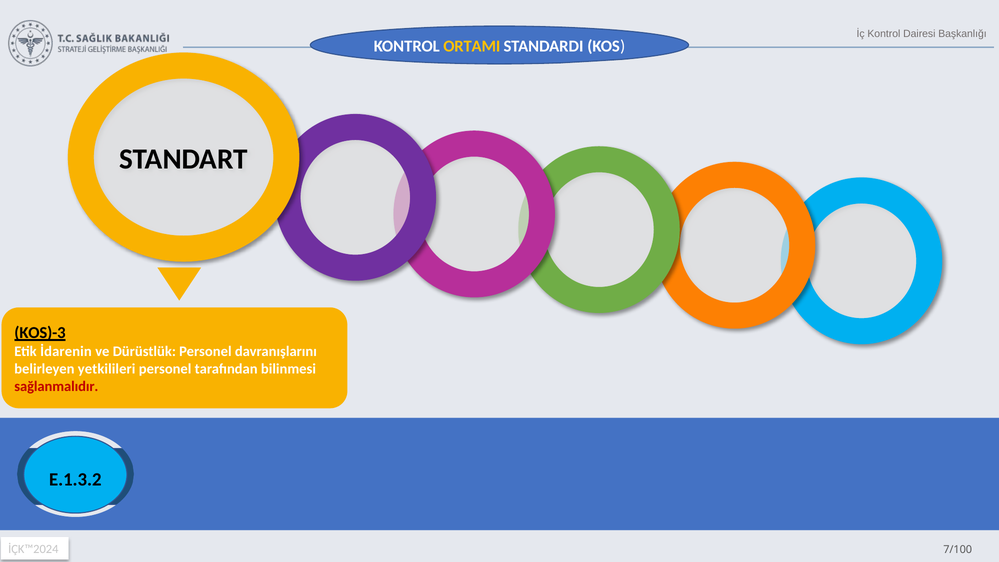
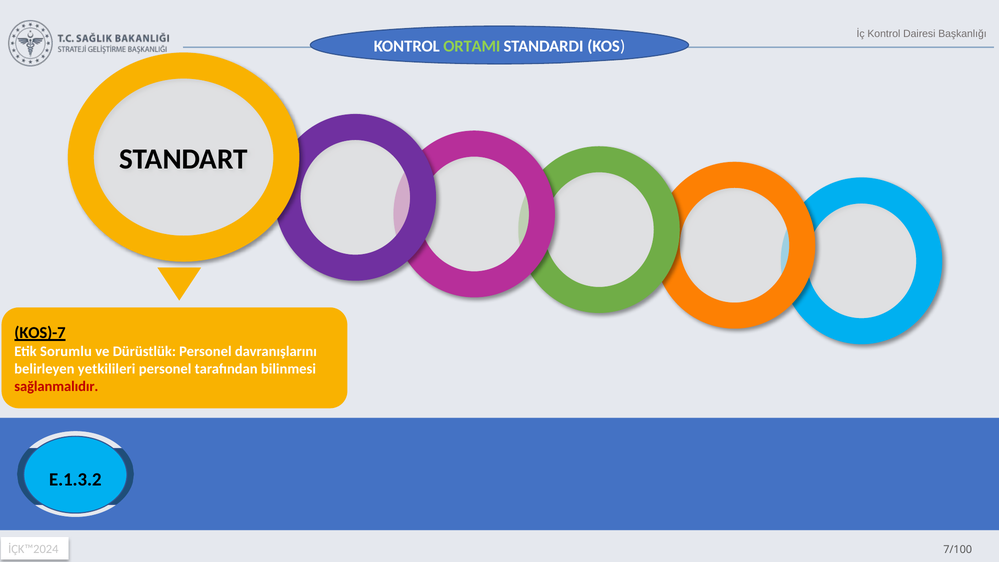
ORTAMI colour: yellow -> light green
KOS)-3: KOS)-3 -> KOS)-7
İdarenin: İdarenin -> Sorumlu
